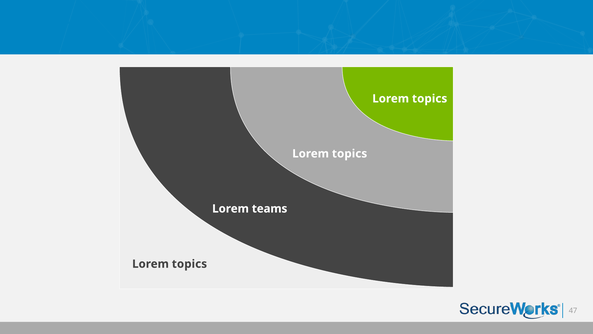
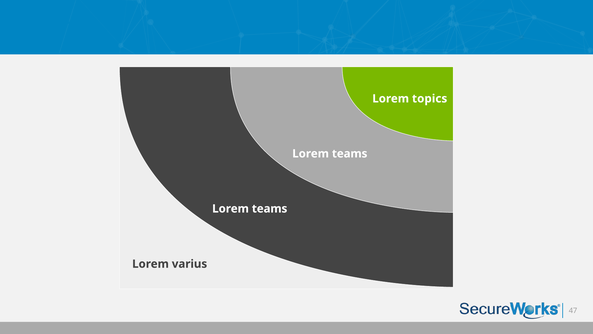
topics at (350, 153): topics -> teams
topics at (189, 264): topics -> varius
